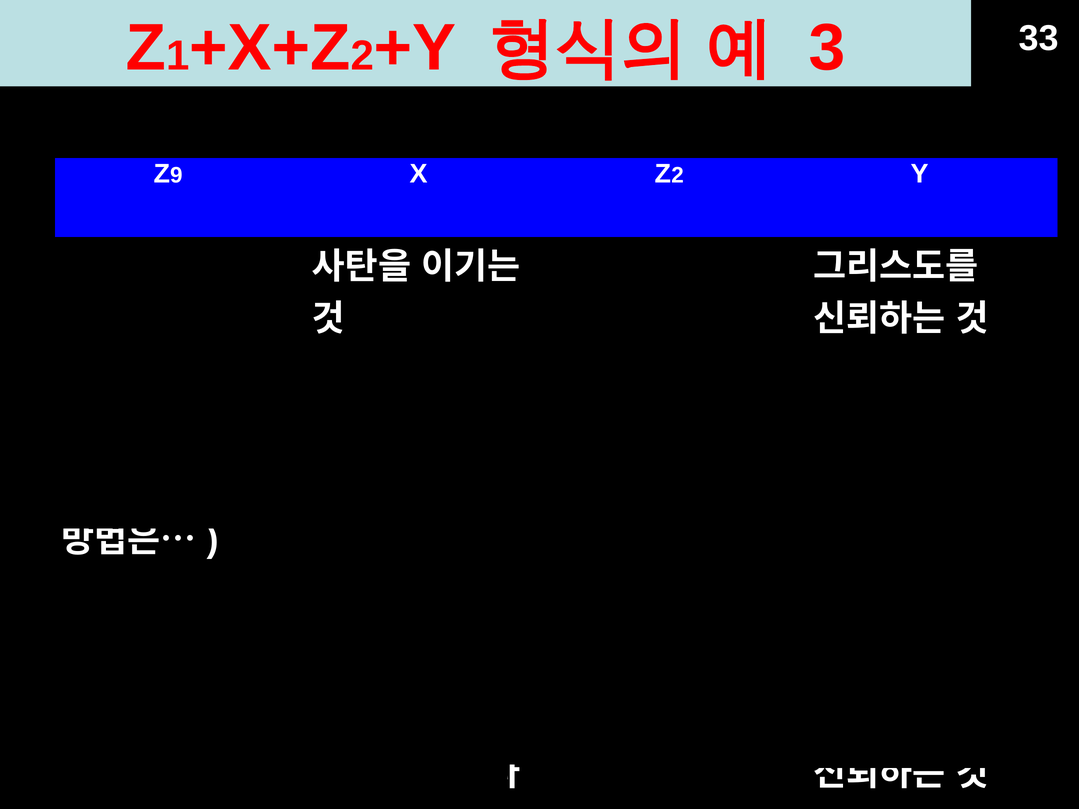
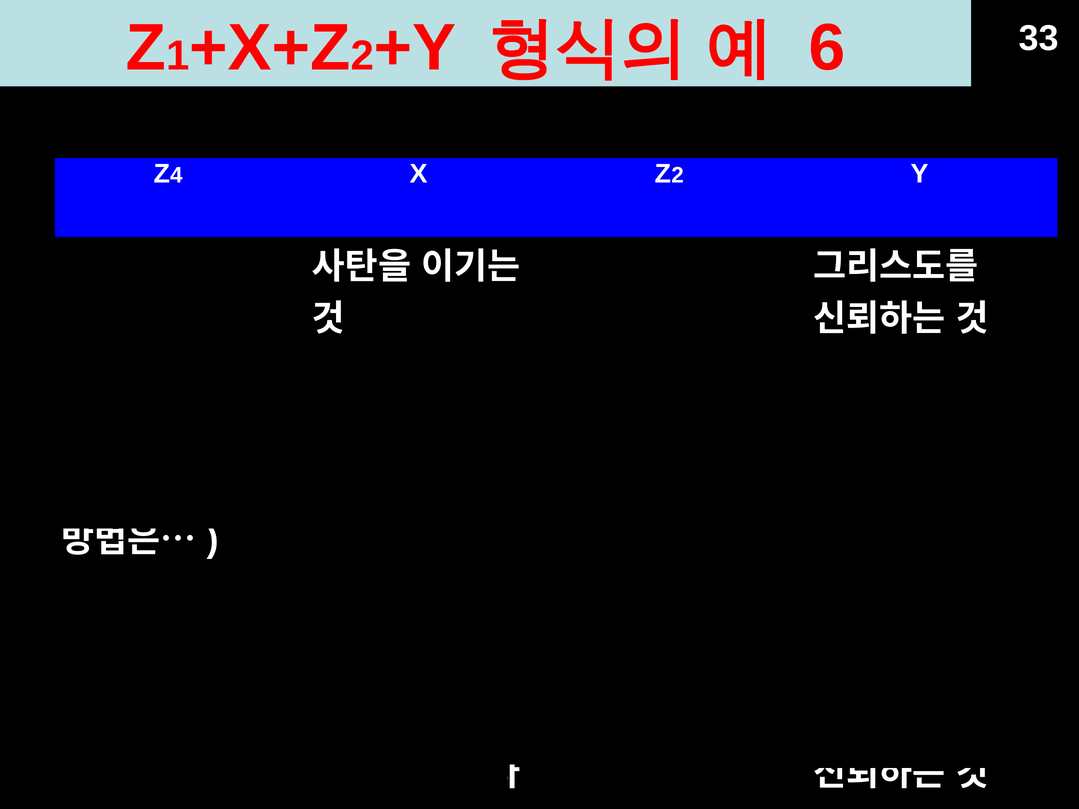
3: 3 -> 6
9: 9 -> 4
